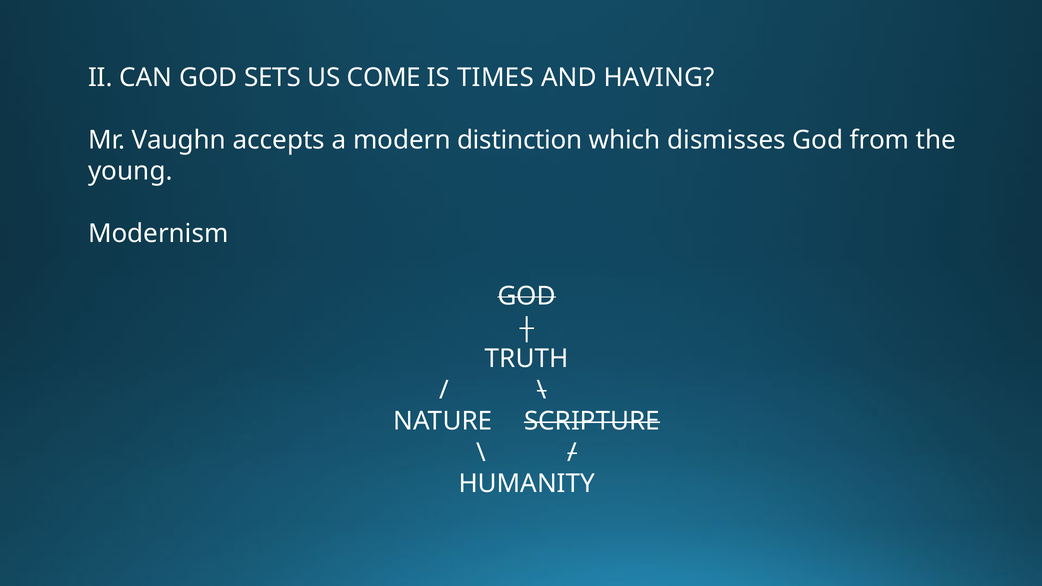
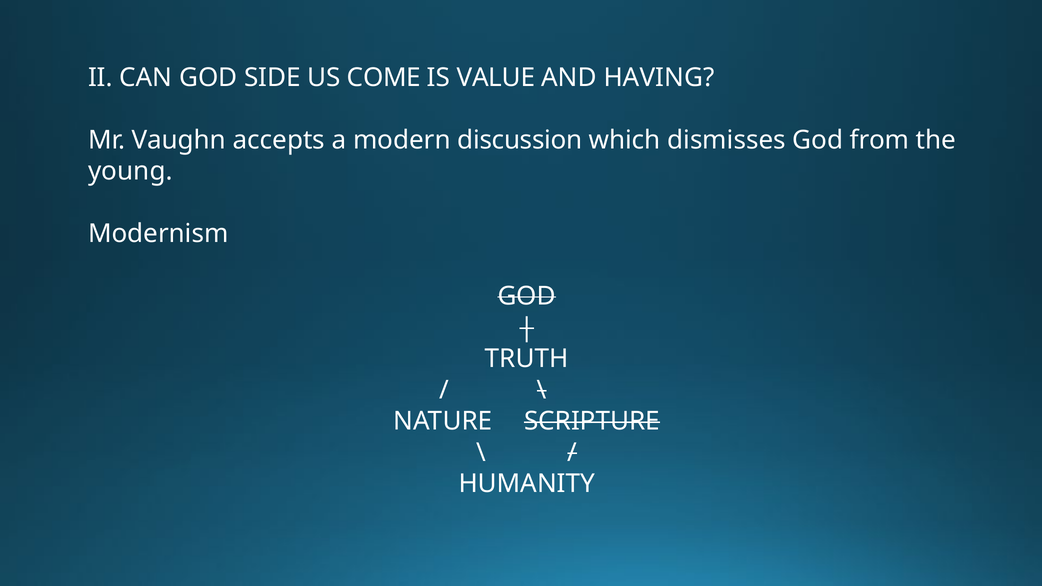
SETS: SETS -> SIDE
TIMES: TIMES -> VALUE
distinction: distinction -> discussion
